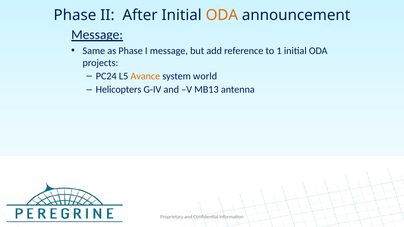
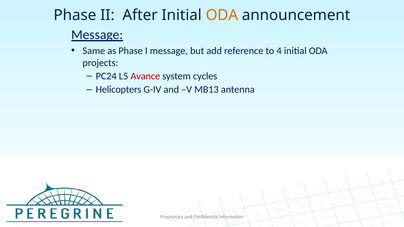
1: 1 -> 4
Avance colour: orange -> red
world: world -> cycles
